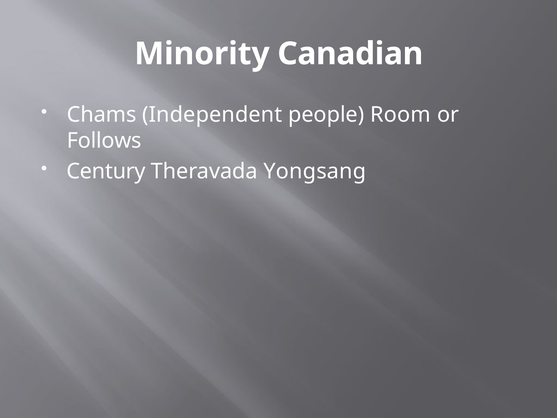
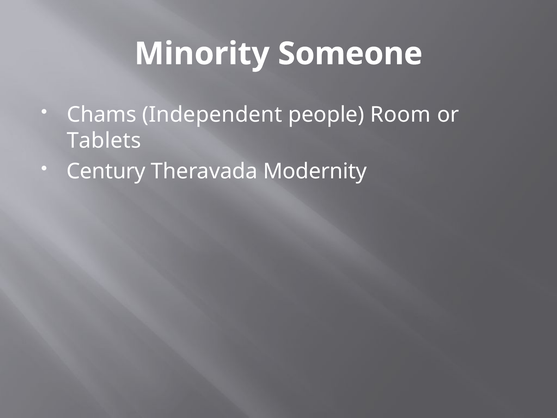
Canadian: Canadian -> Someone
Follows: Follows -> Tablets
Yongsang: Yongsang -> Modernity
